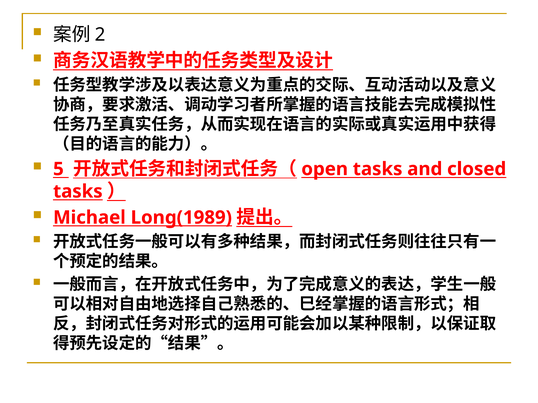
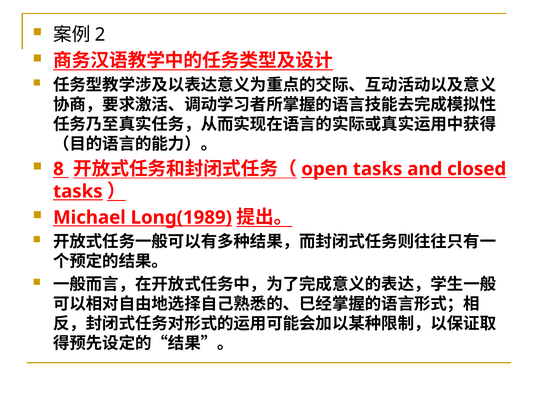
5: 5 -> 8
